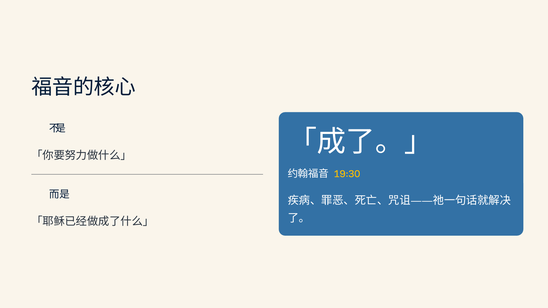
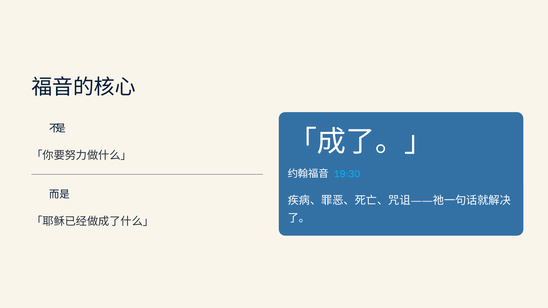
19:30 colour: yellow -> light blue
